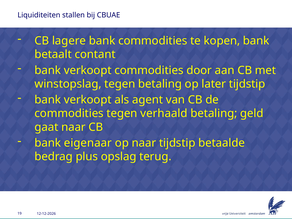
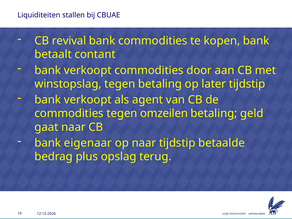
lagere: lagere -> revival
verhaald: verhaald -> omzeilen
